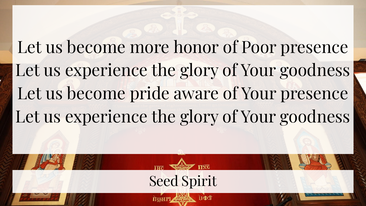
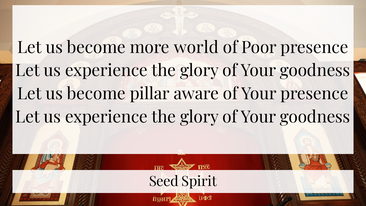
honor: honor -> world
pride: pride -> pillar
